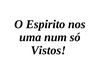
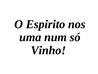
Vistos: Vistos -> Vinho
